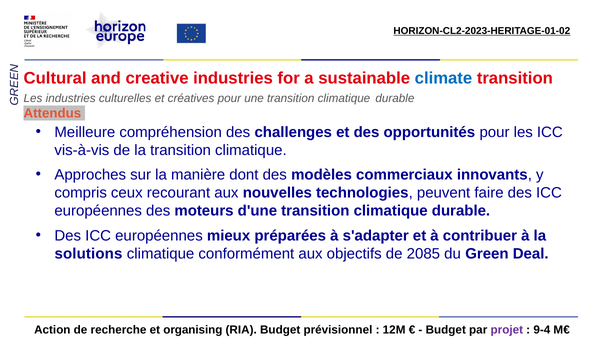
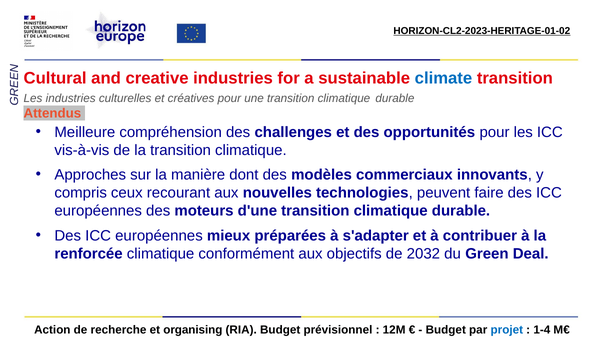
solutions: solutions -> renforcée
2085: 2085 -> 2032
projet colour: purple -> blue
9-4: 9-4 -> 1-4
